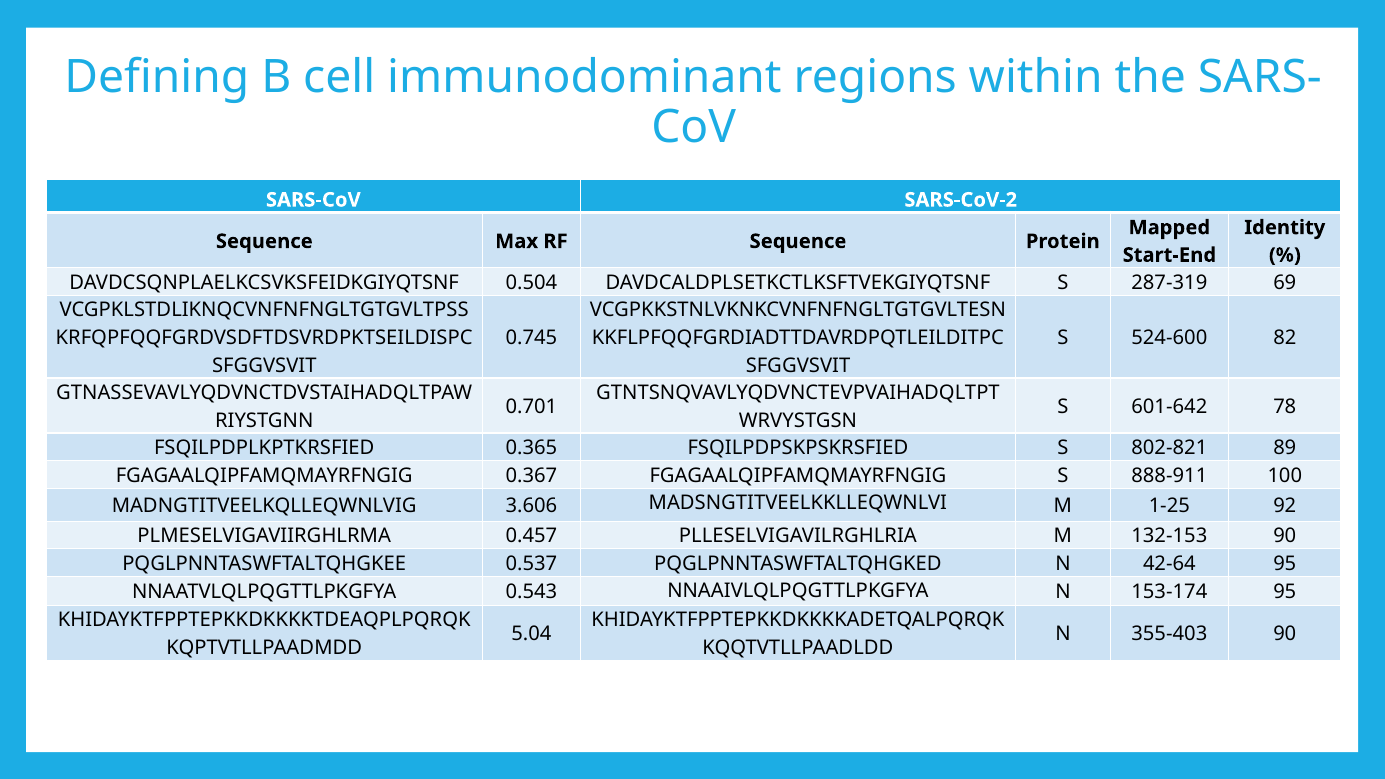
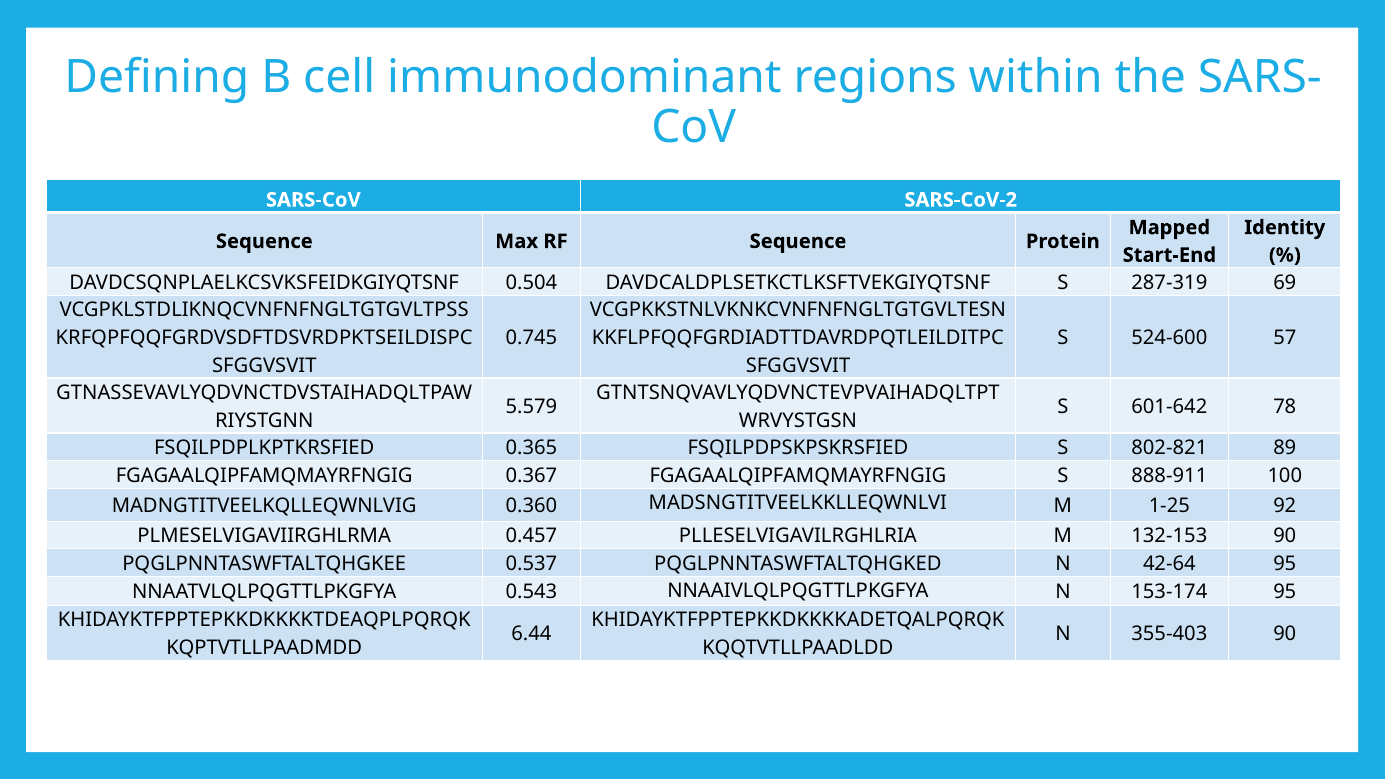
82: 82 -> 57
0.701: 0.701 -> 5.579
3.606: 3.606 -> 0.360
5.04: 5.04 -> 6.44
